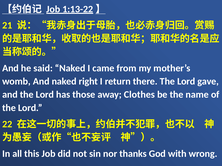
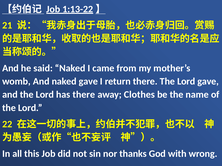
naked right: right -> gave
has those: those -> there
